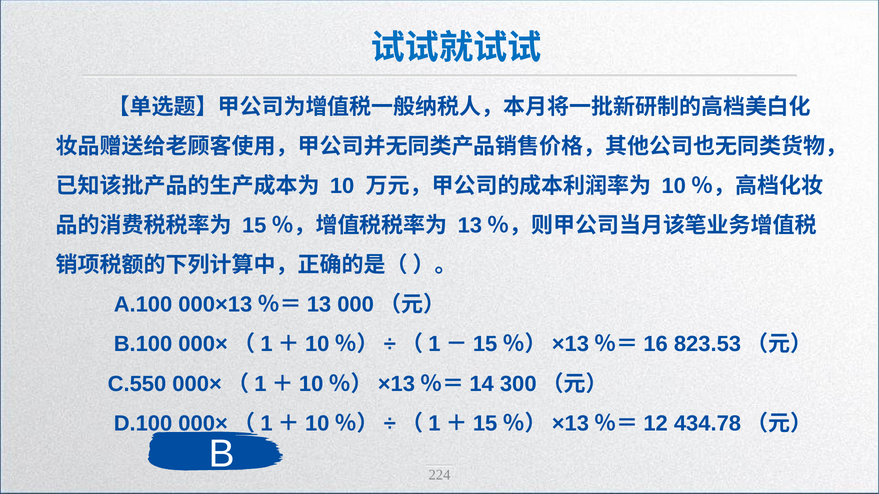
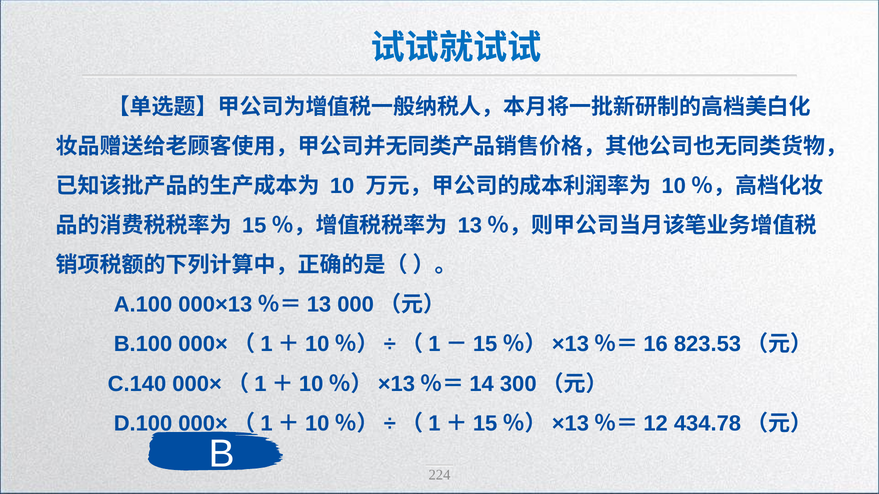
C.550: C.550 -> C.140
